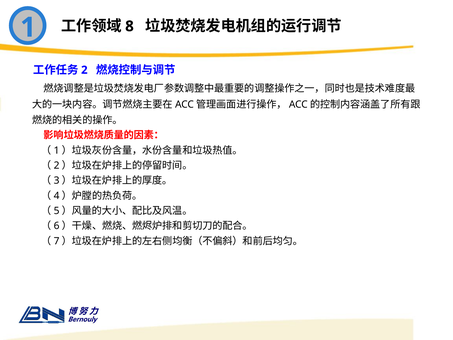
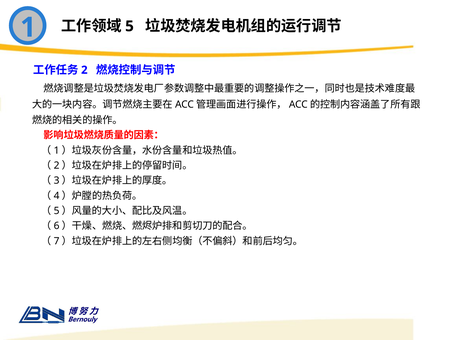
8: 8 -> 5
